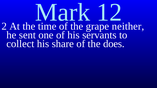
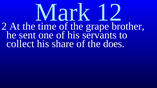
neither: neither -> brother
